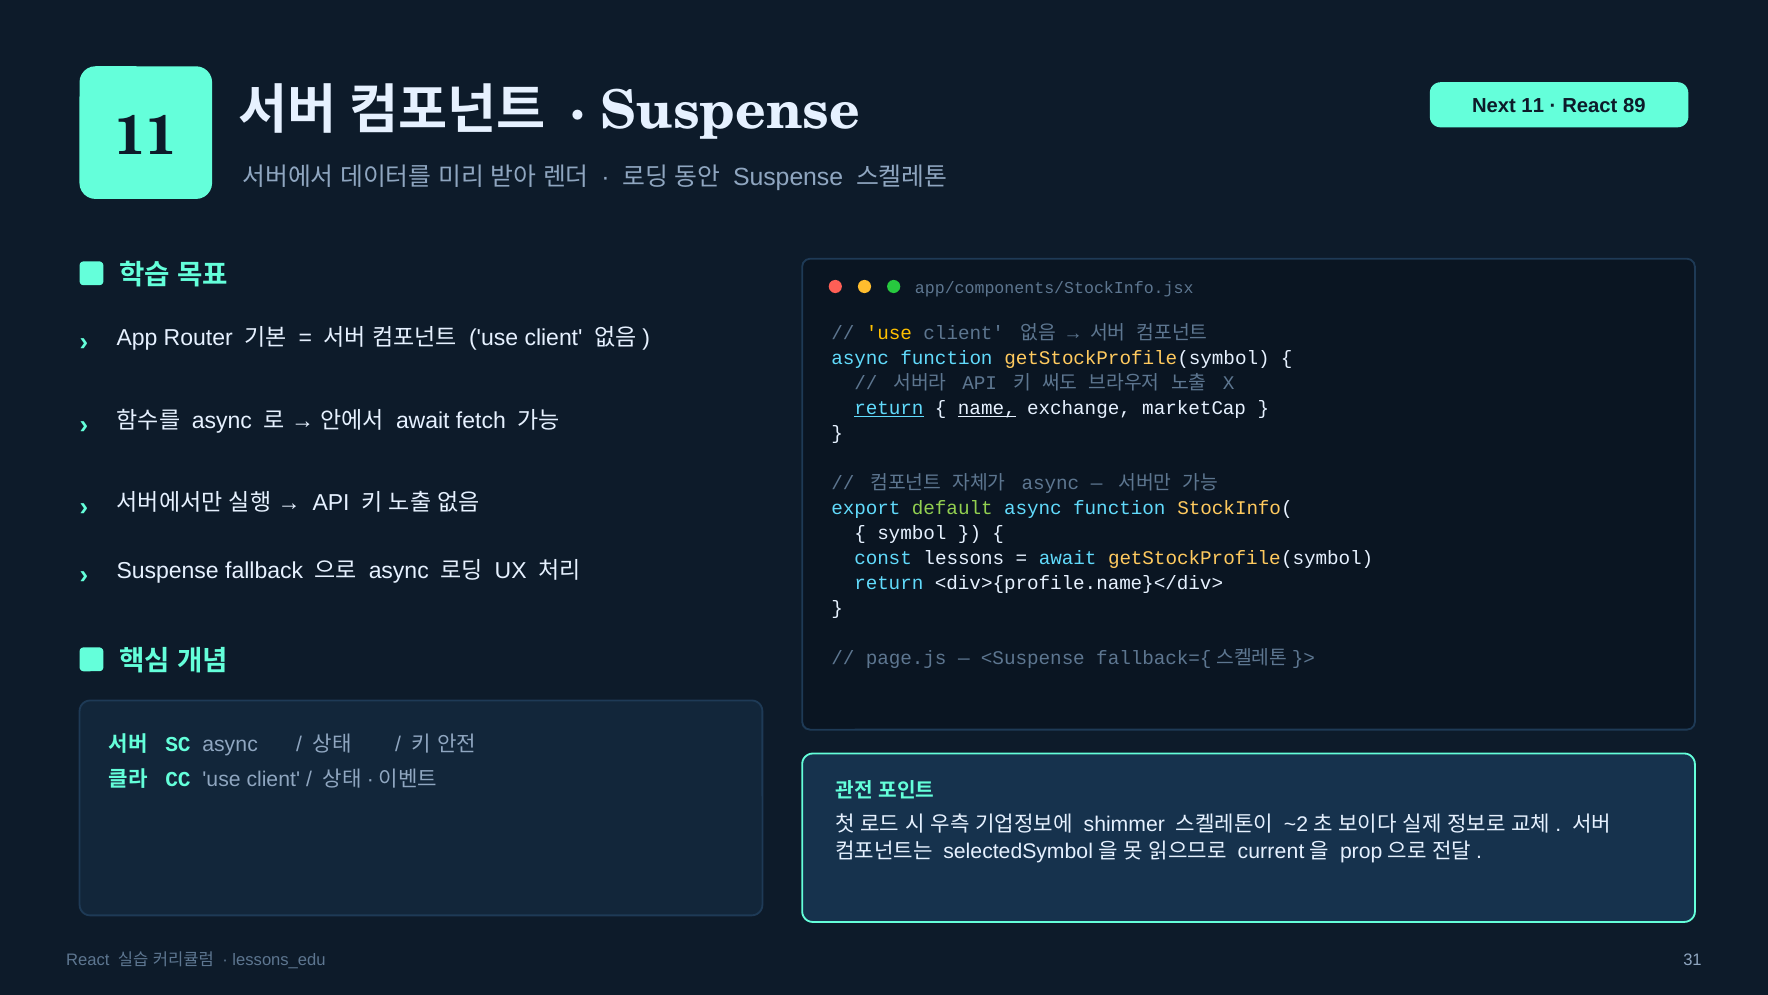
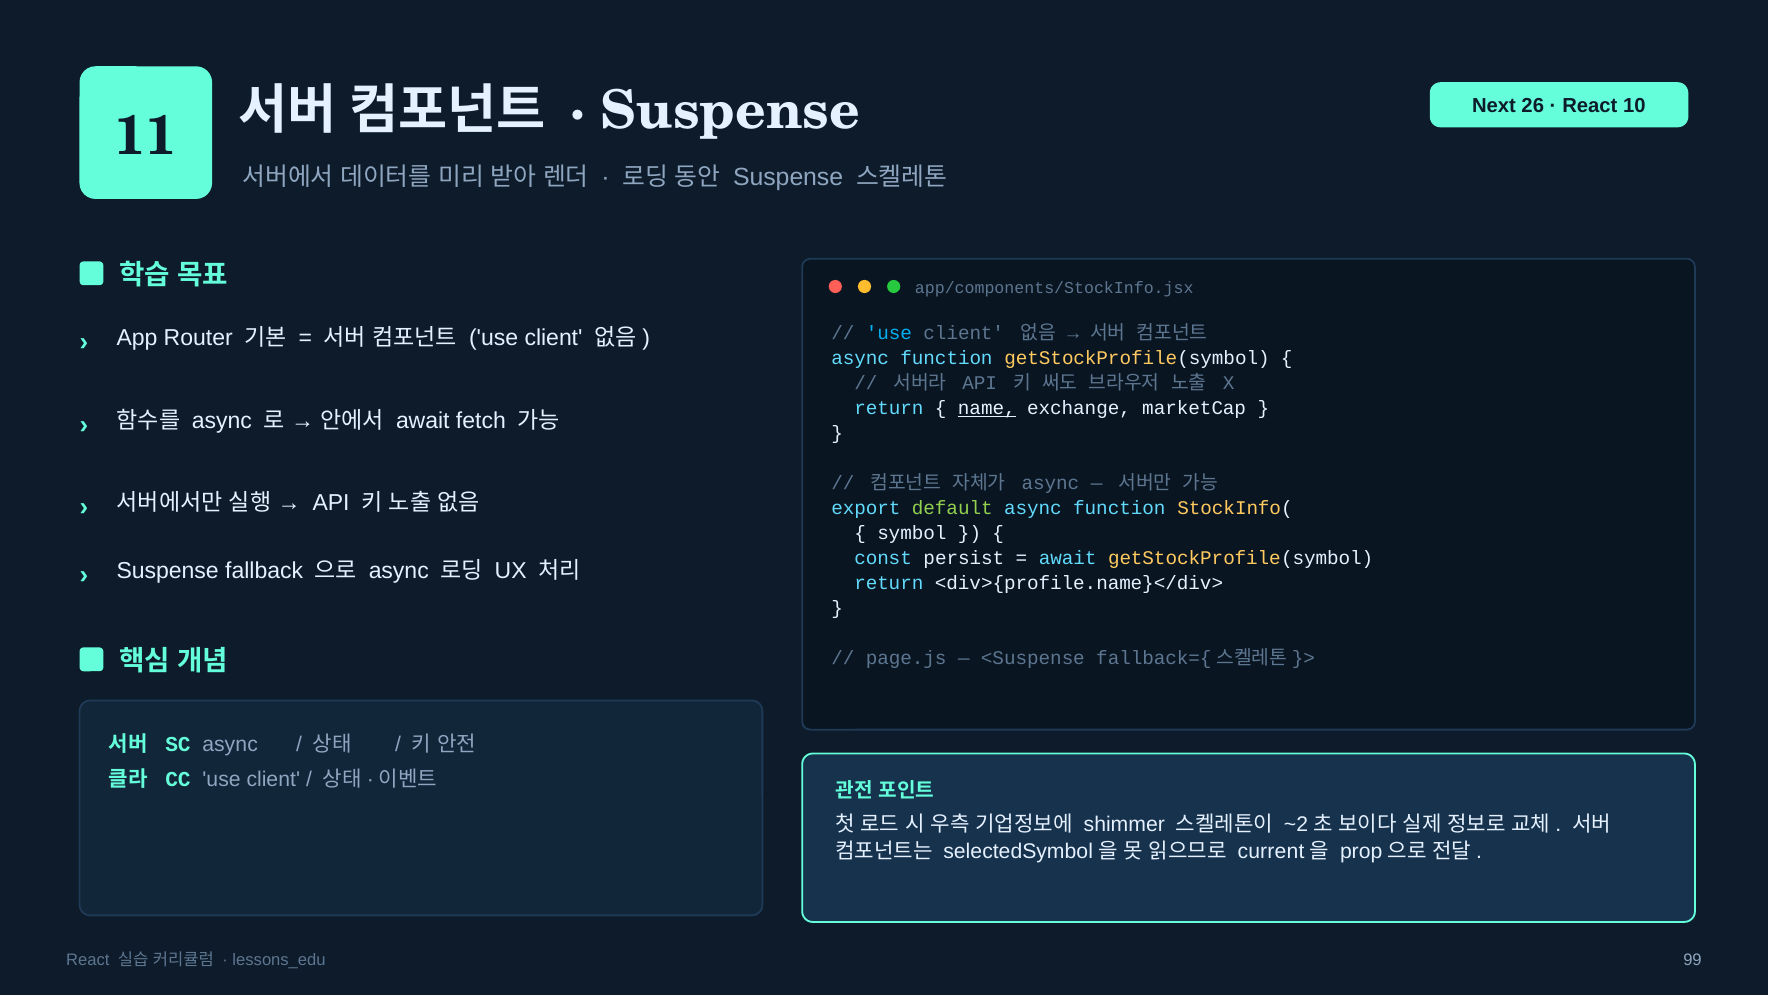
Next 11: 11 -> 26
89: 89 -> 10
use at (889, 333) colour: yellow -> light blue
return at (889, 408) underline: present -> none
lessons: lessons -> persist
31: 31 -> 99
